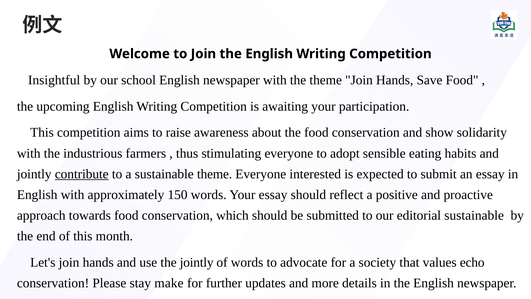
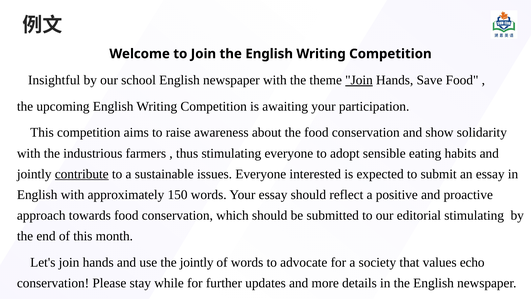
Join at (359, 80) underline: none -> present
sustainable theme: theme -> issues
editorial sustainable: sustainable -> stimulating
make: make -> while
